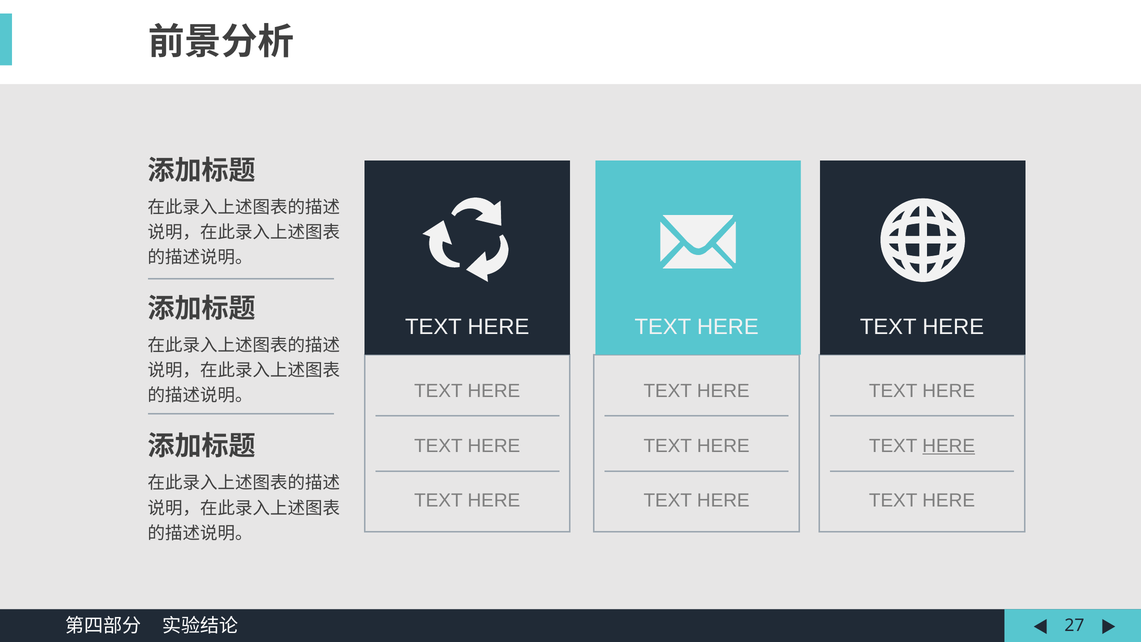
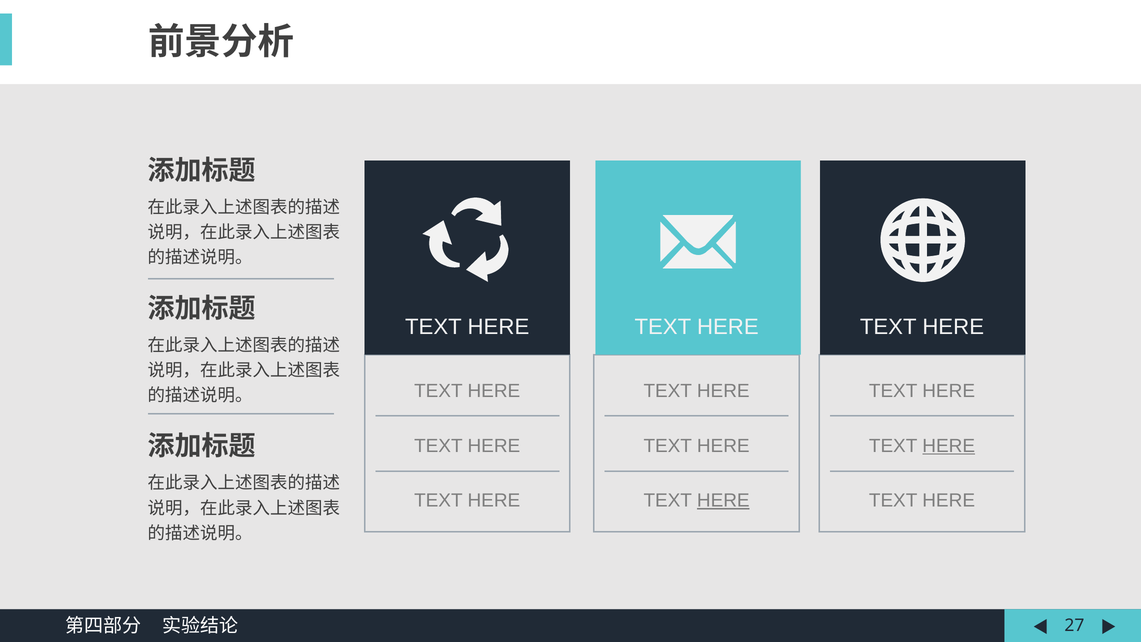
HERE at (723, 500) underline: none -> present
